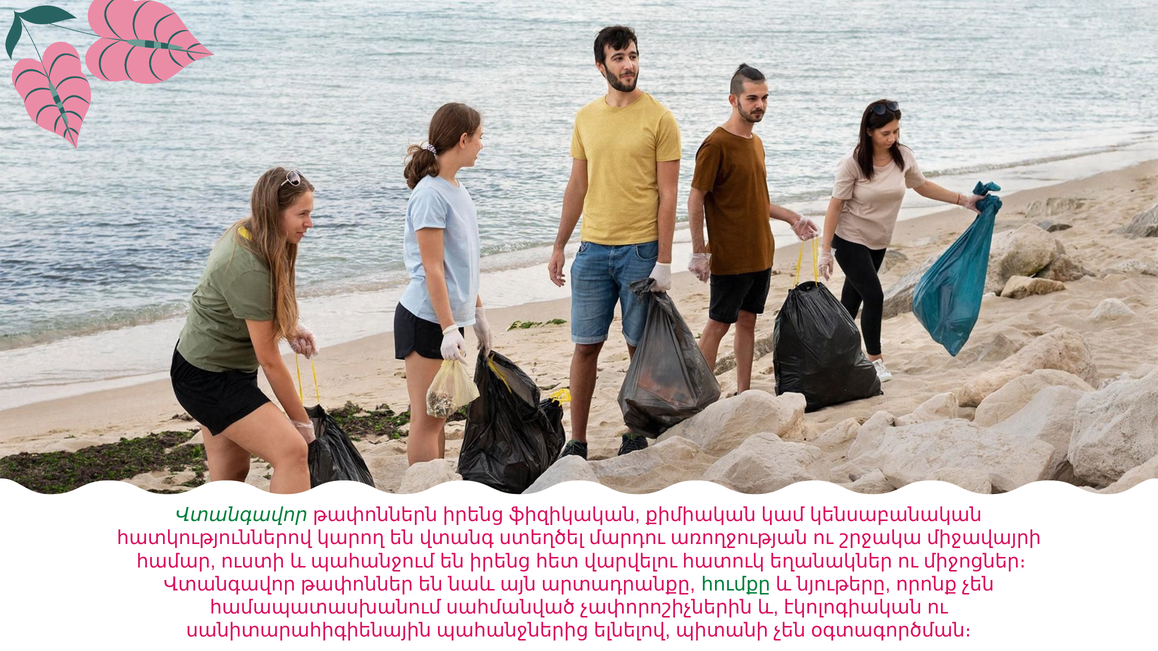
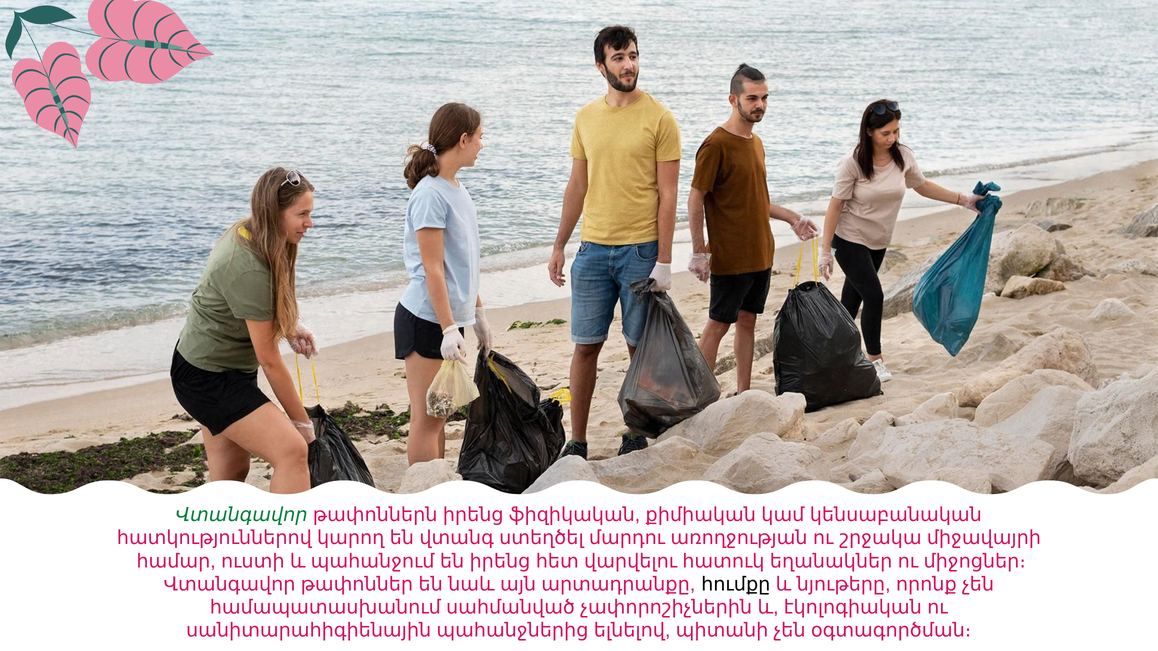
հումքը colour: green -> black
